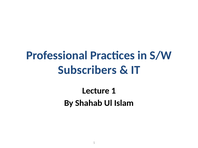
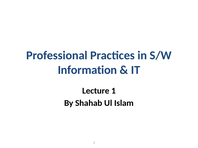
Subscribers: Subscribers -> Information
